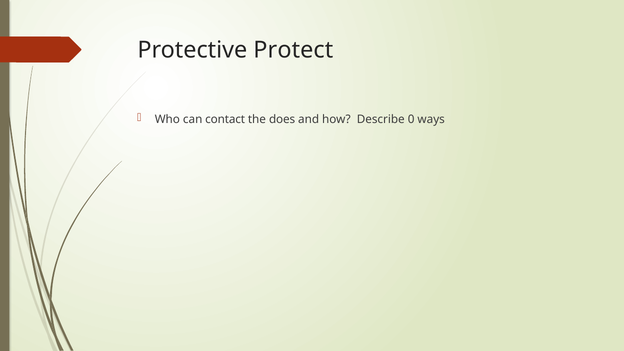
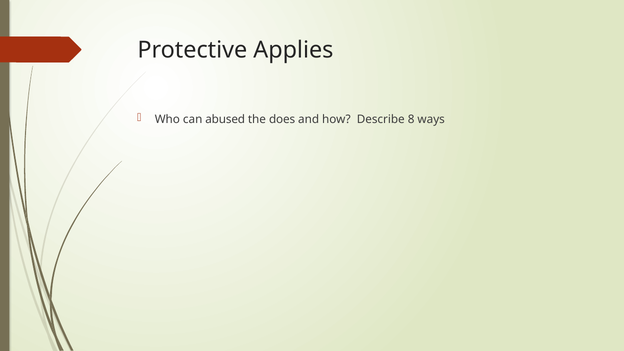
Protect: Protect -> Applies
contact: contact -> abused
0: 0 -> 8
